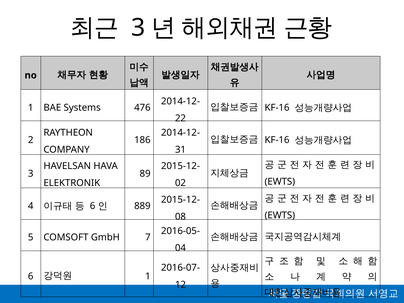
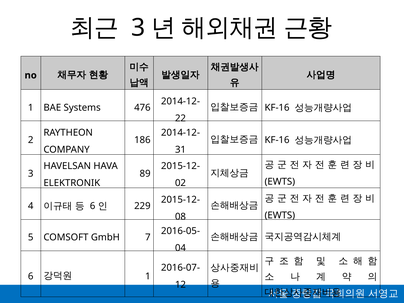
889: 889 -> 229
